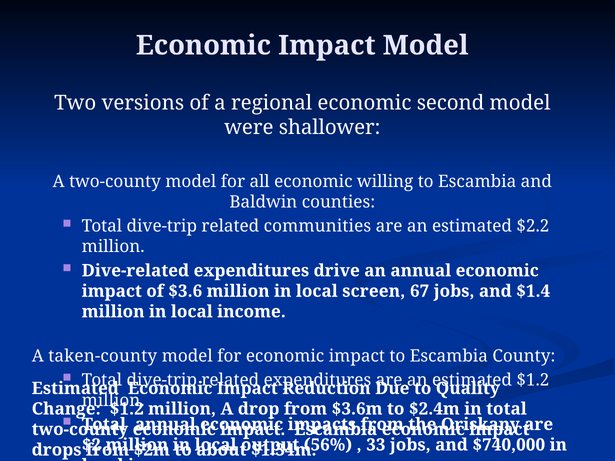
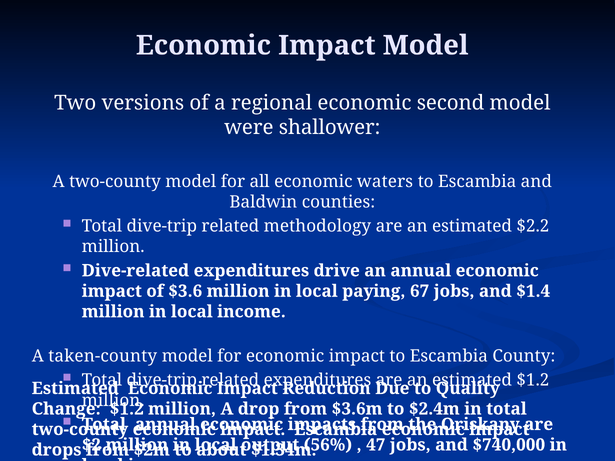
willing: willing -> waters
communities: communities -> methodology
screen: screen -> paying
33: 33 -> 47
